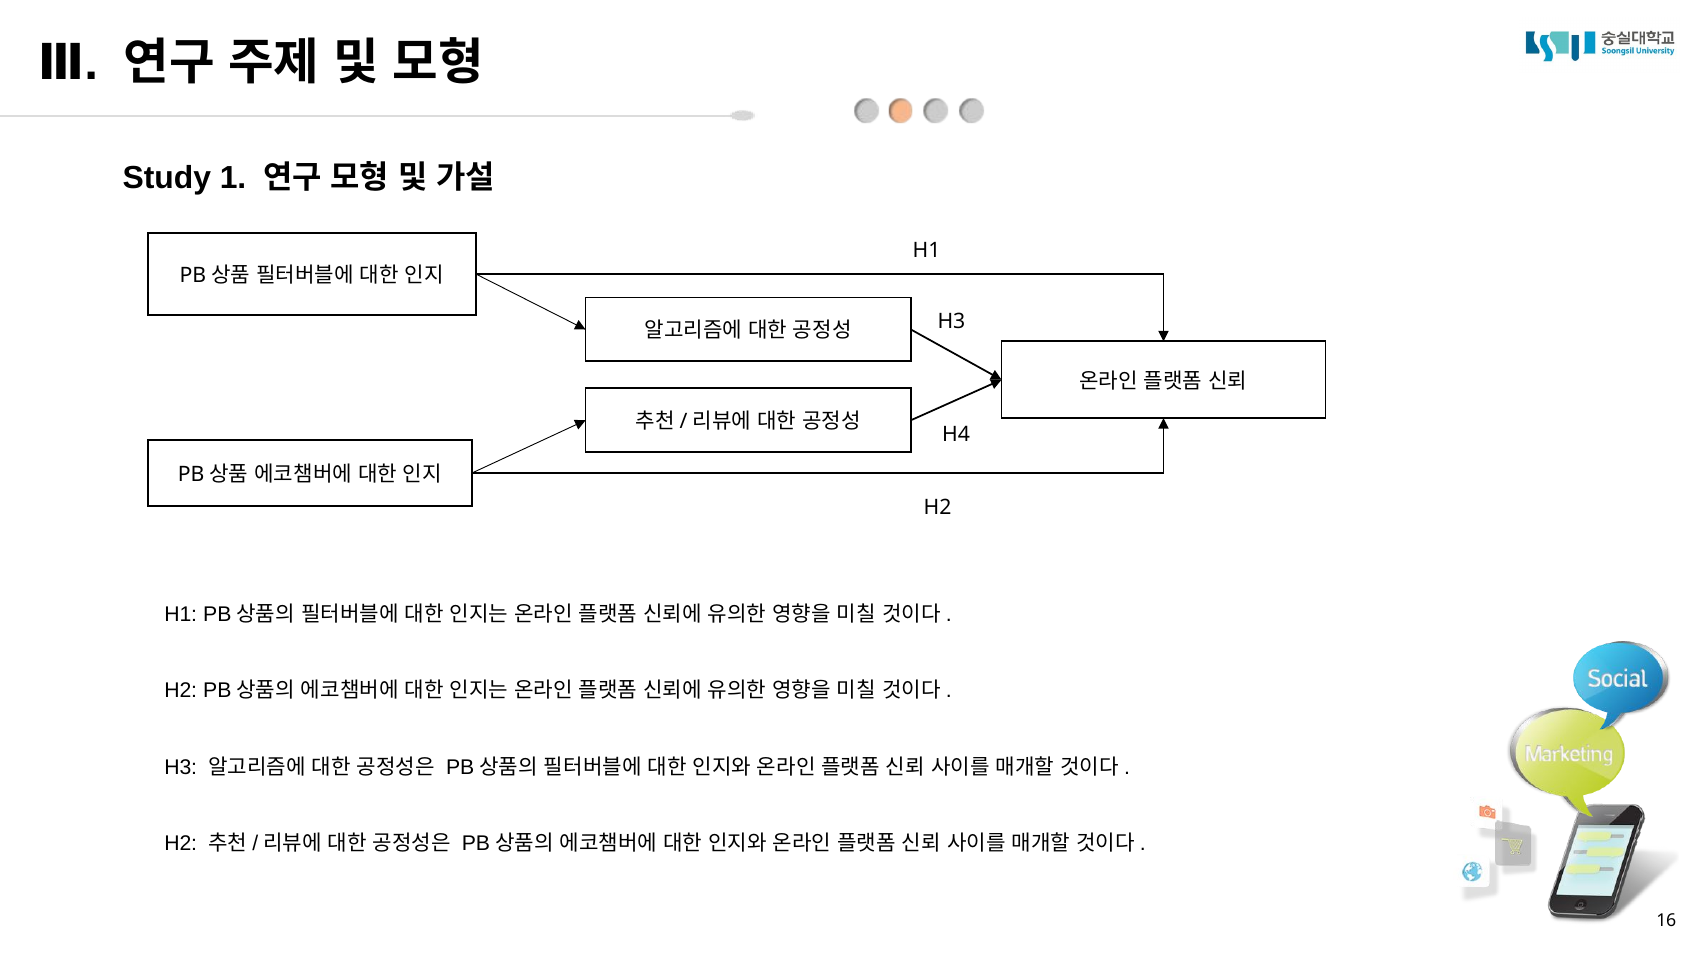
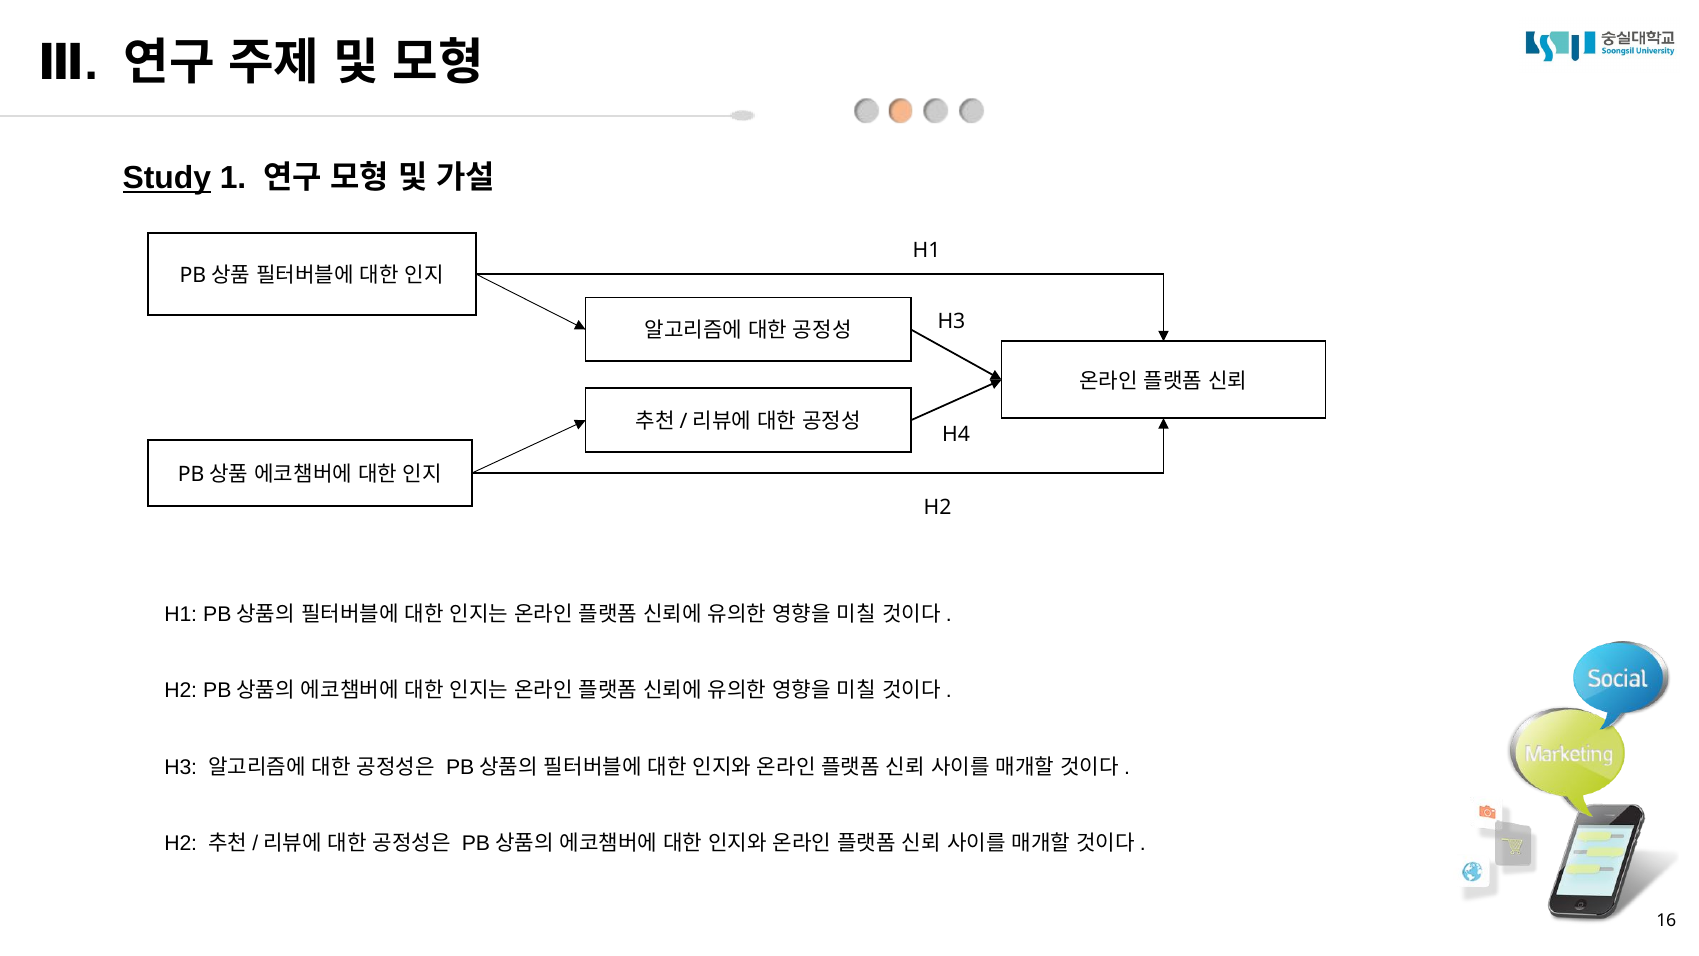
Study underline: none -> present
